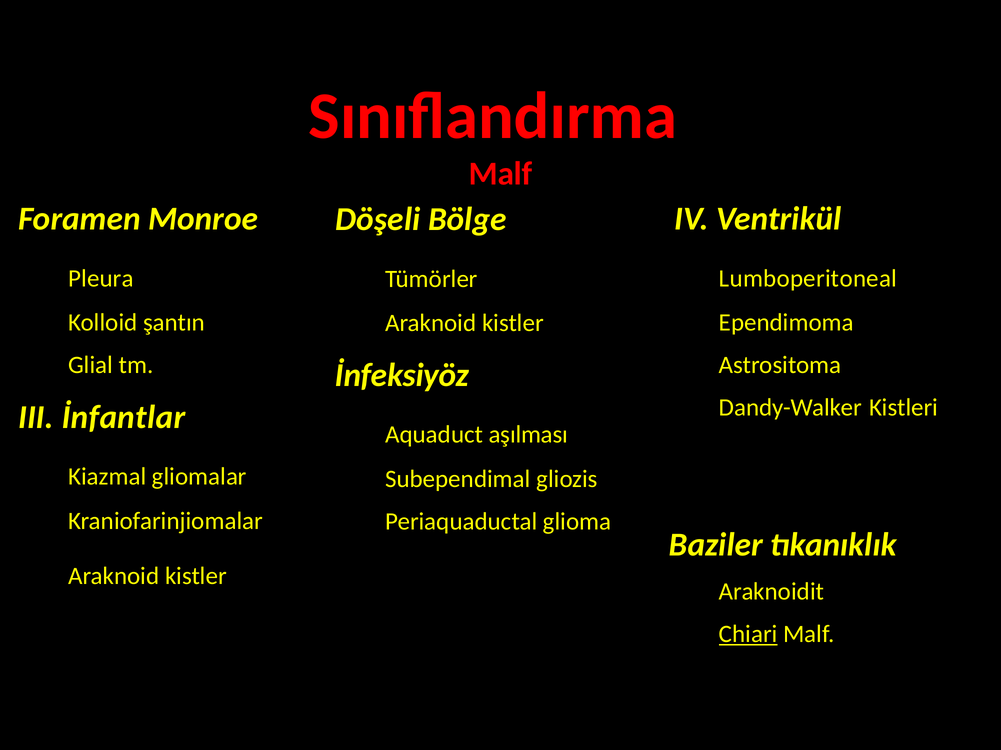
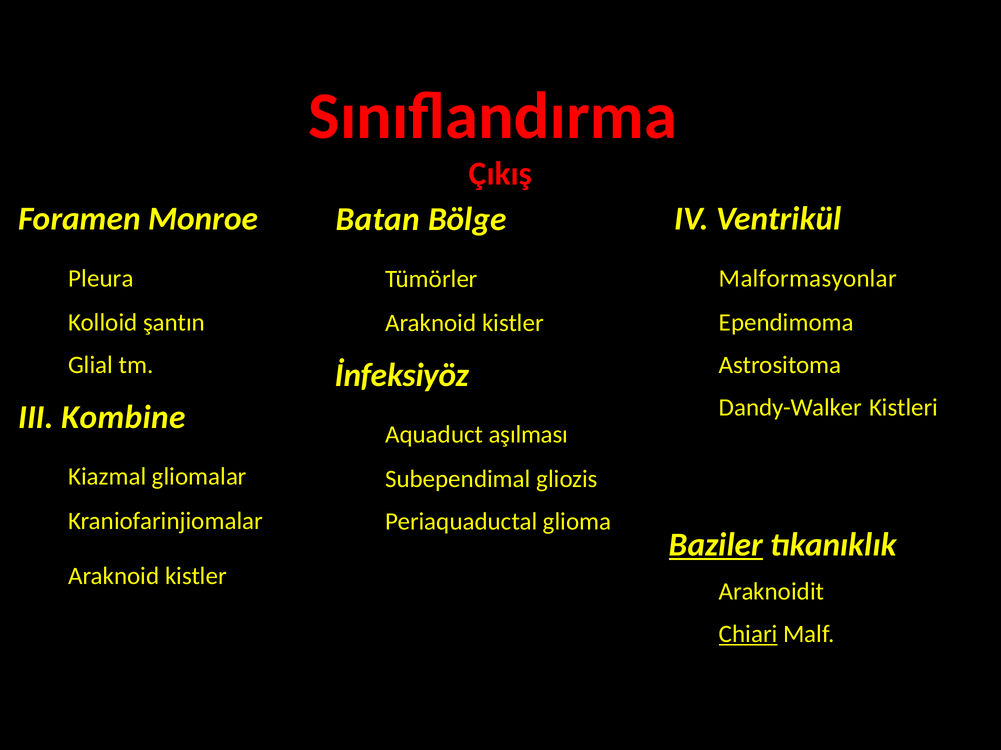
Malf at (501, 174): Malf -> Çıkış
Döşeli: Döşeli -> Batan
Lumboperitoneal: Lumboperitoneal -> Malformasyonlar
İnfantlar: İnfantlar -> Kombine
Baziler underline: none -> present
